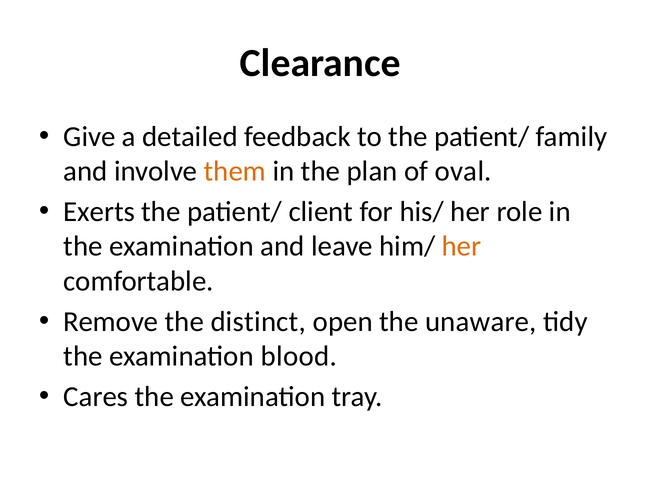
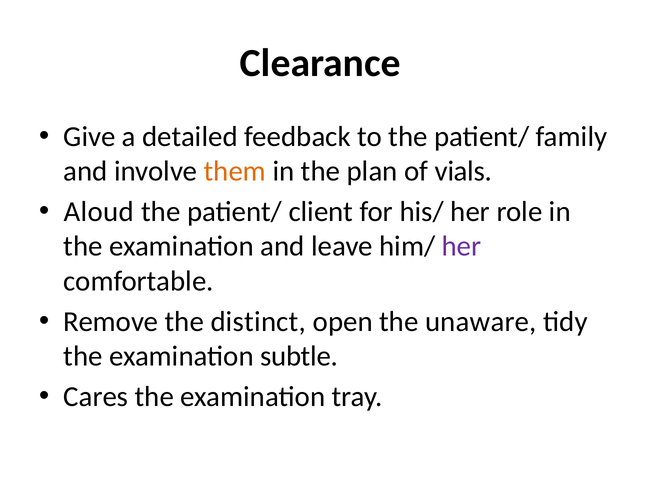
oval: oval -> vials
Exerts: Exerts -> Aloud
her at (462, 246) colour: orange -> purple
blood: blood -> subtle
